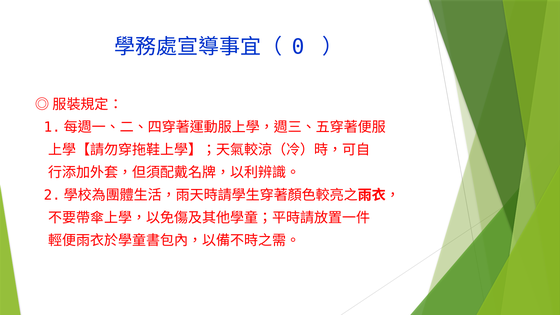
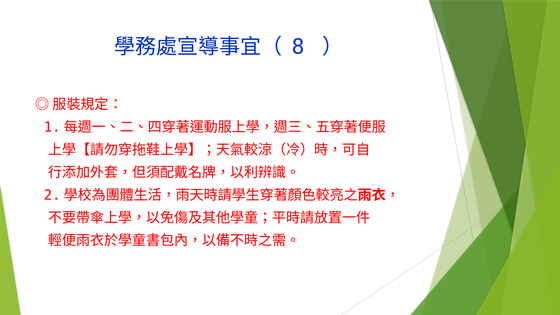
0: 0 -> 8
